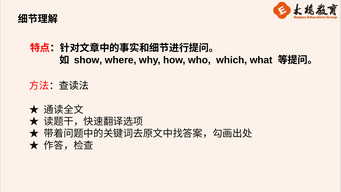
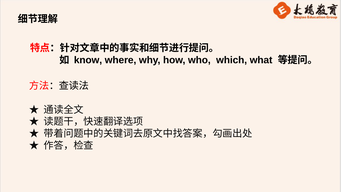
show: show -> know
